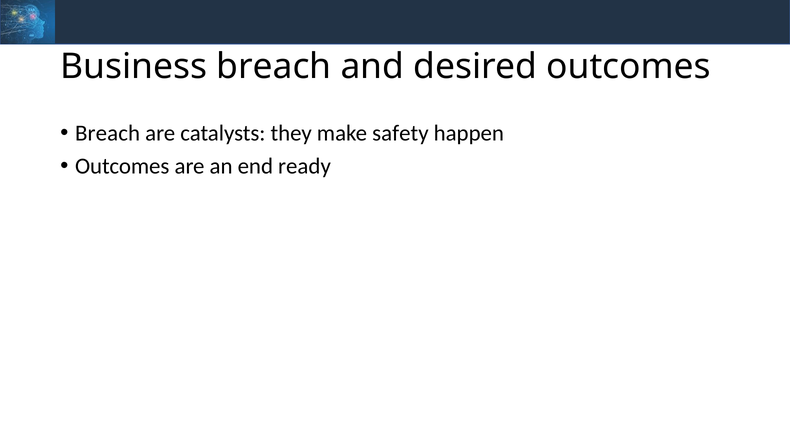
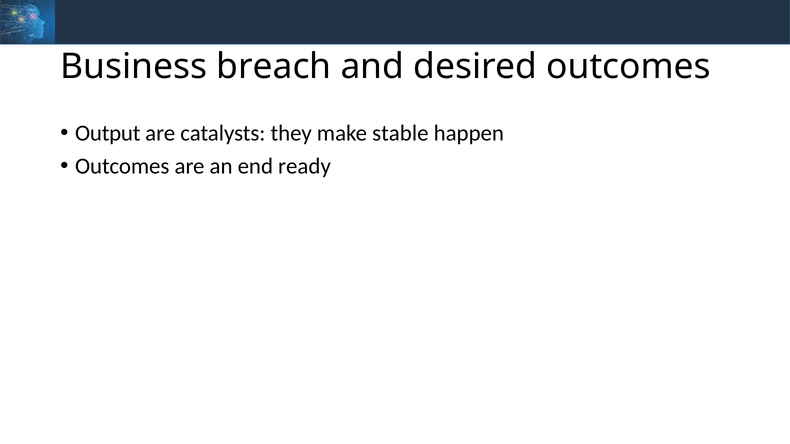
Breach at (108, 133): Breach -> Output
safety: safety -> stable
